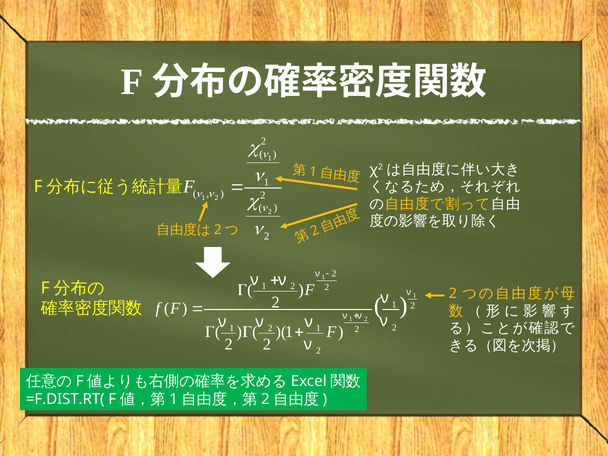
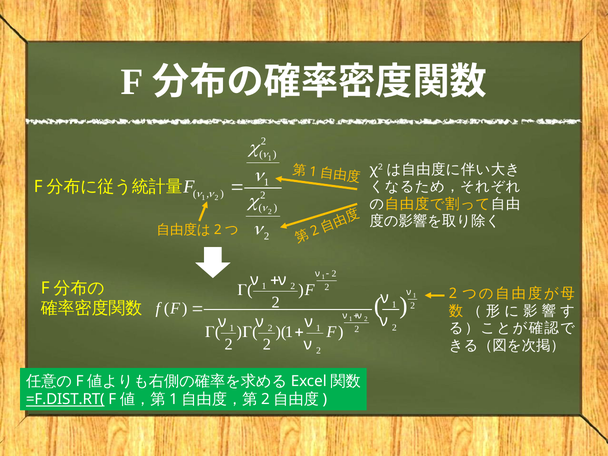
=F.DIST.RT( underline: none -> present
